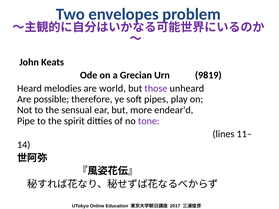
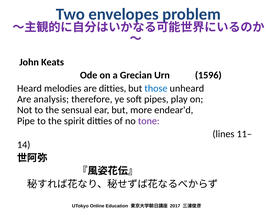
9819: 9819 -> 1596
are world: world -> ditties
those colour: purple -> blue
possible: possible -> analysis
